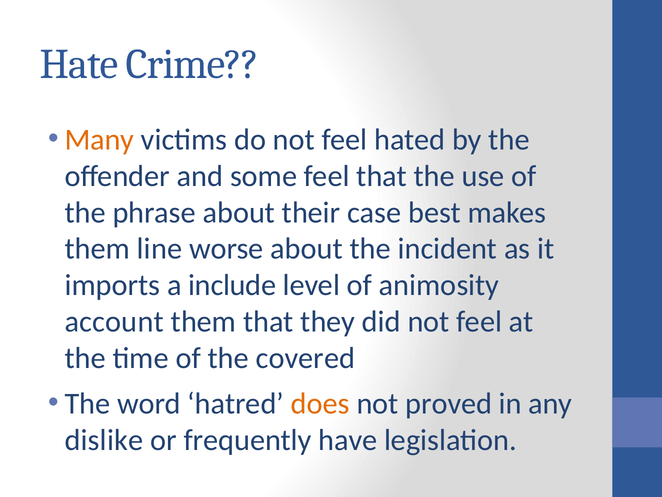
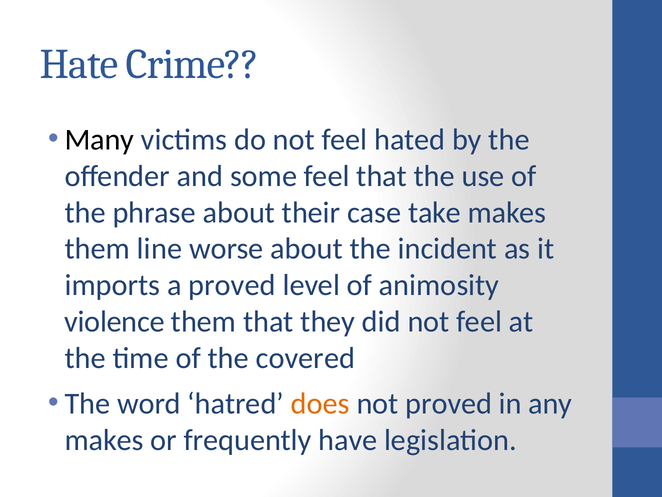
Many colour: orange -> black
best: best -> take
a include: include -> proved
account: account -> violence
dislike at (104, 440): dislike -> makes
